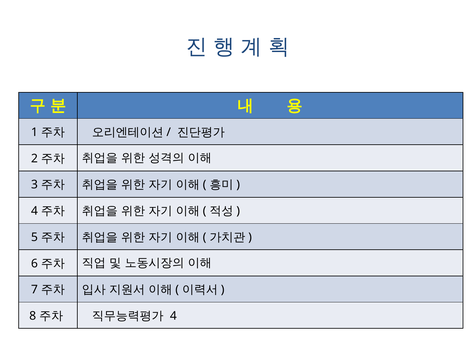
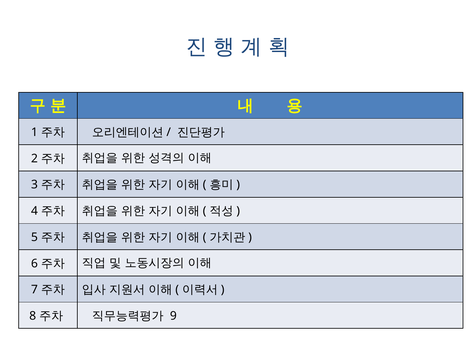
4 at (173, 316): 4 -> 9
